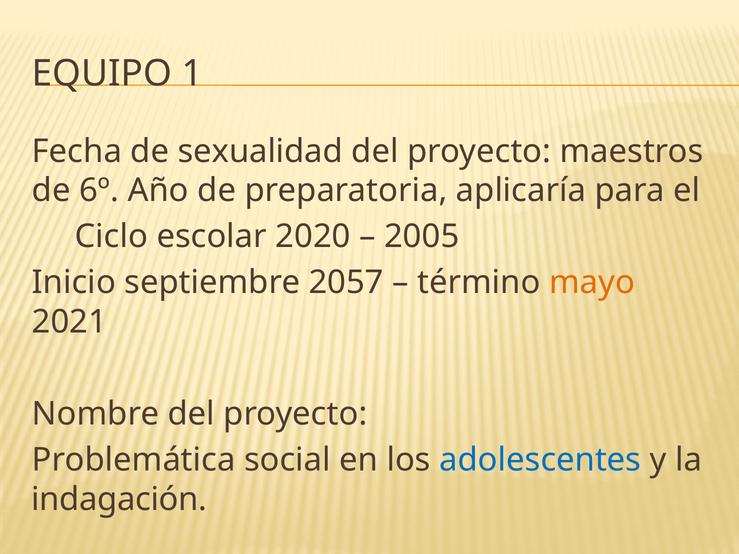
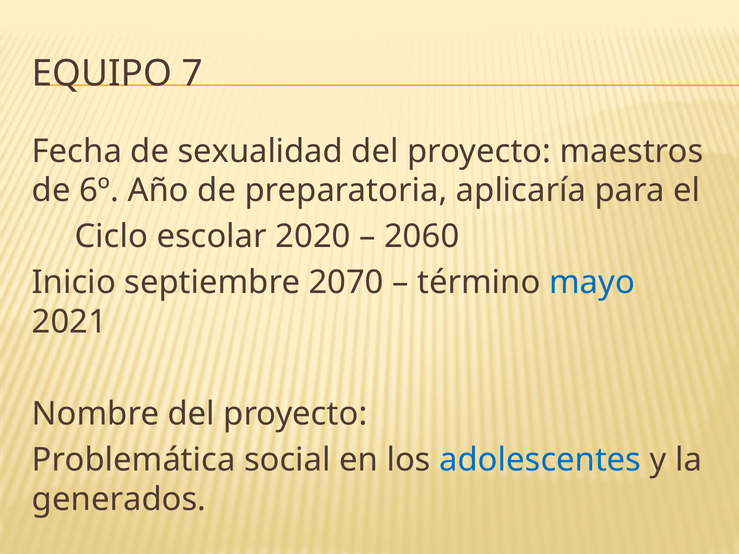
1: 1 -> 7
2005: 2005 -> 2060
2057: 2057 -> 2070
mayo colour: orange -> blue
indagación: indagación -> generados
